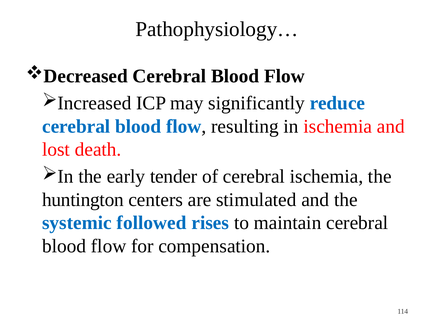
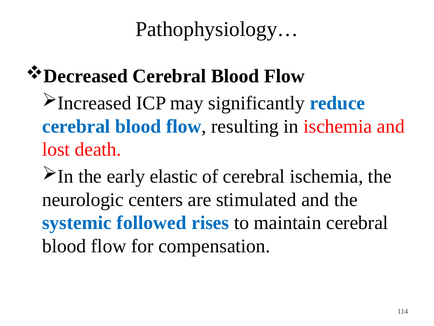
tender: tender -> elastic
huntington: huntington -> neurologic
